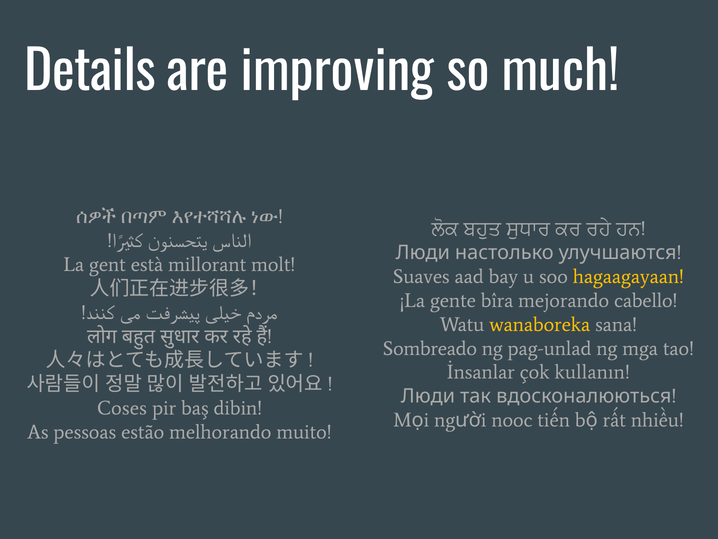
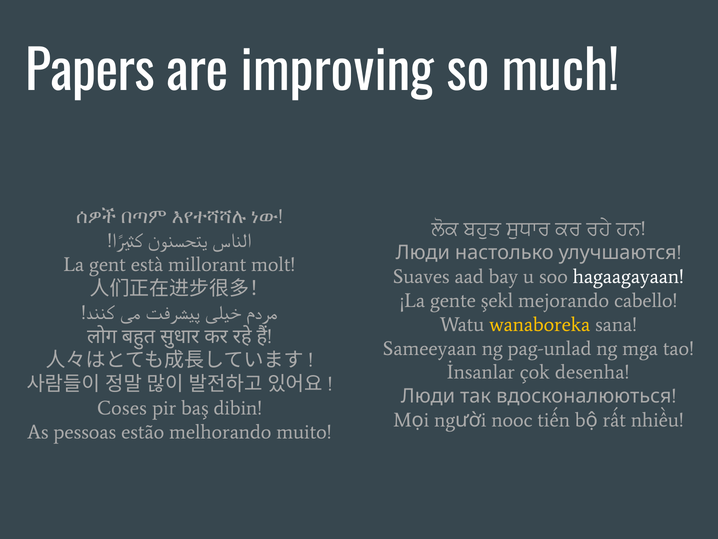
Details: Details -> Papers
hagaagayaan colour: yellow -> white
bîra: bîra -> şekl
Sombreado: Sombreado -> Sameeyaan
kullanın: kullanın -> desenha
